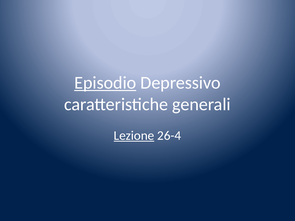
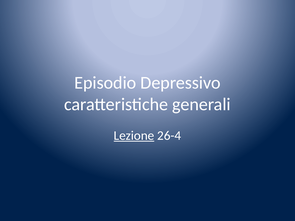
Episodio underline: present -> none
